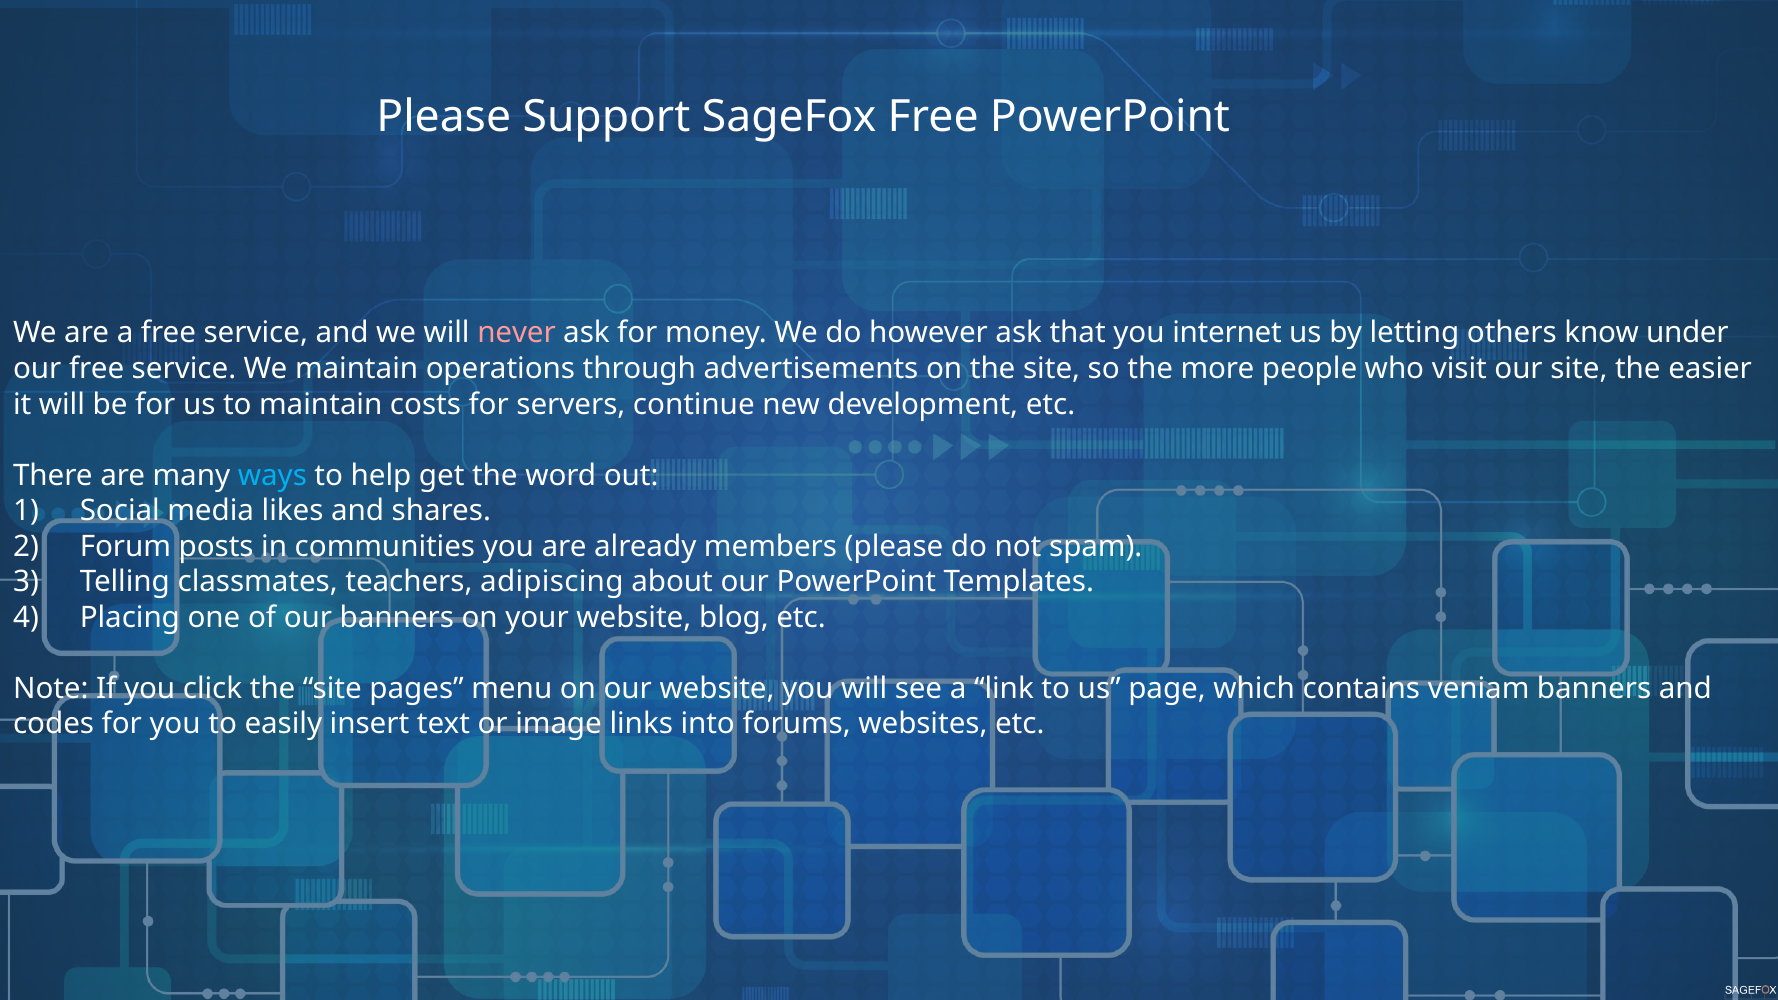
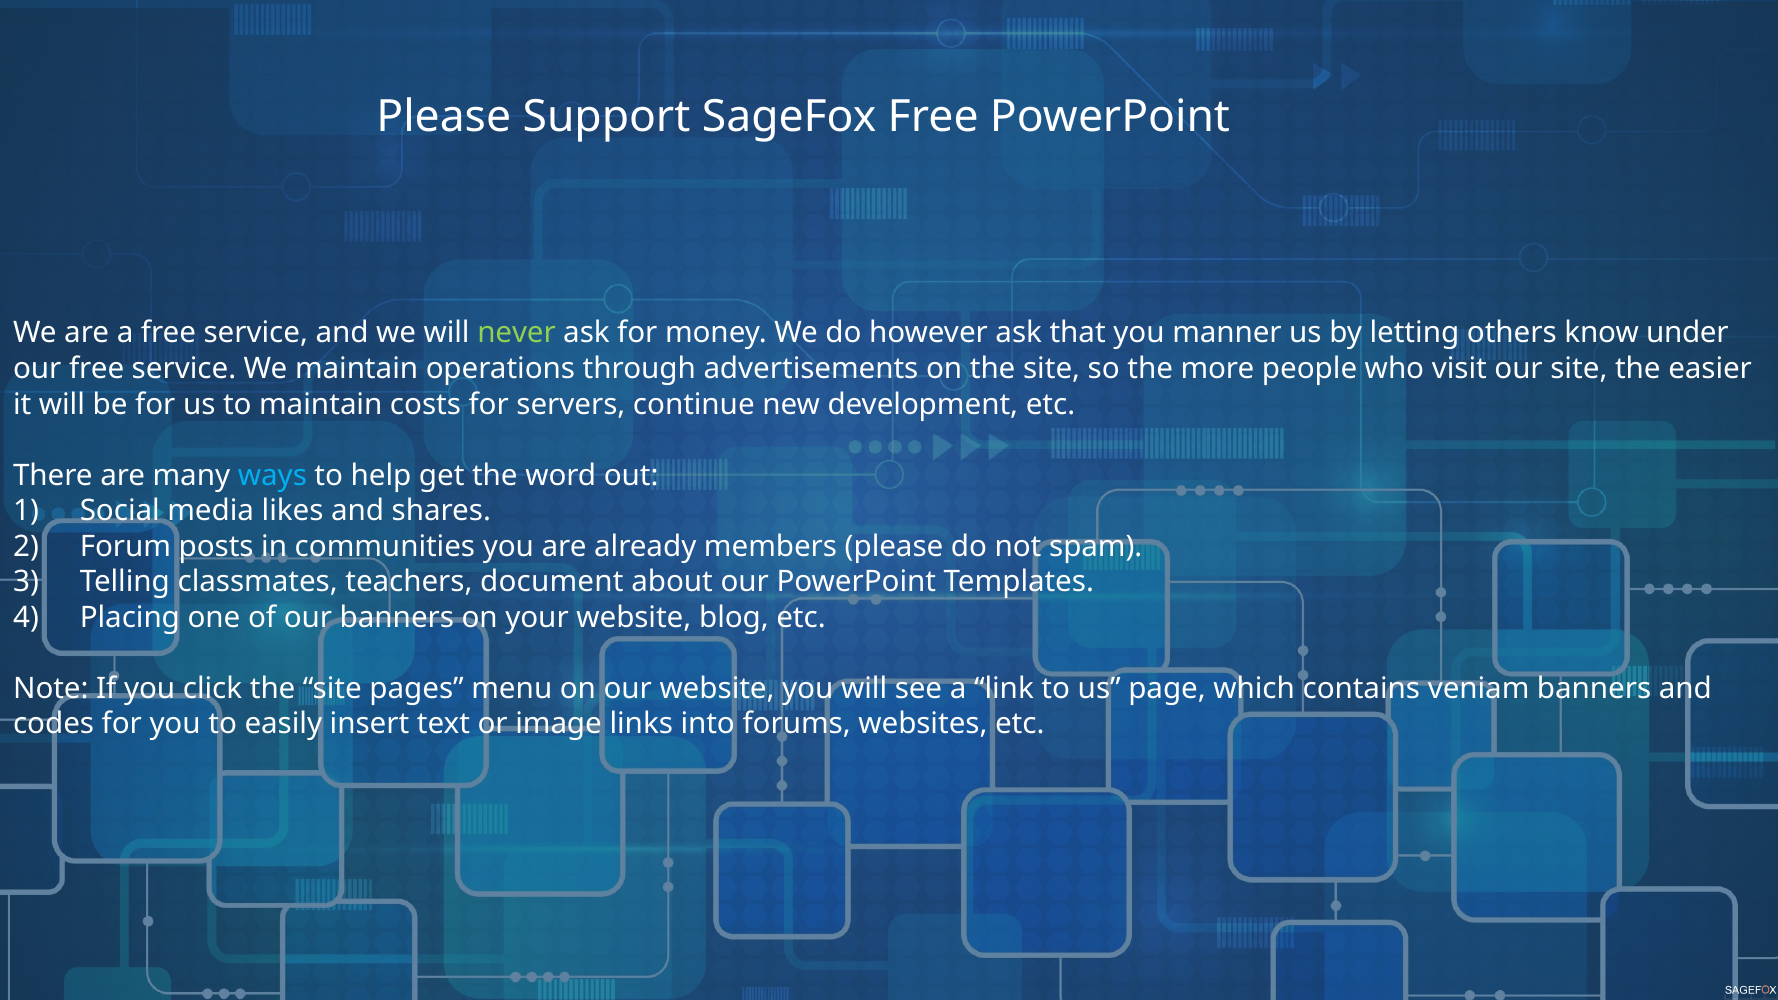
never colour: pink -> light green
internet: internet -> manner
adipiscing: adipiscing -> document
